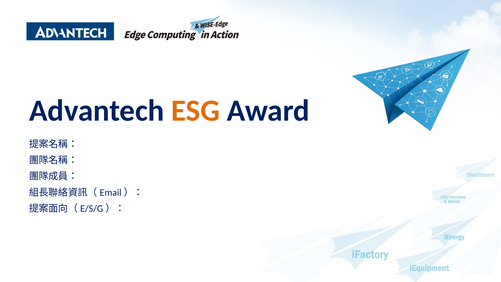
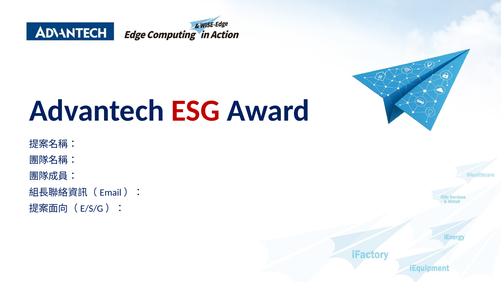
ESG colour: orange -> red
